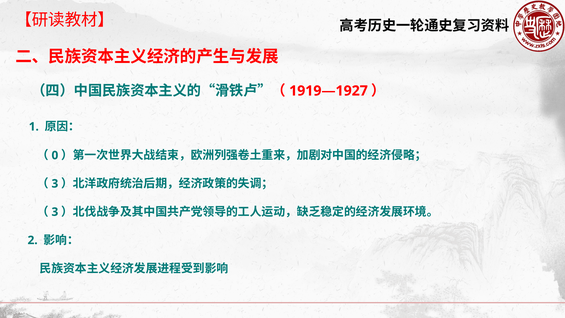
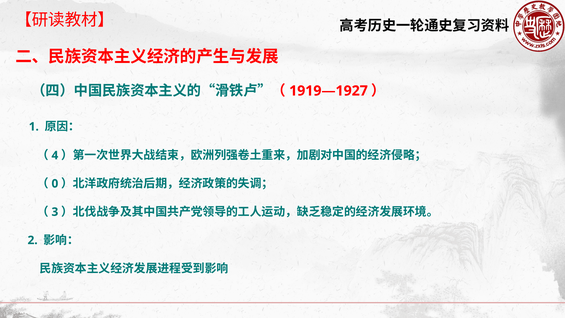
0: 0 -> 4
3 at (55, 184): 3 -> 0
